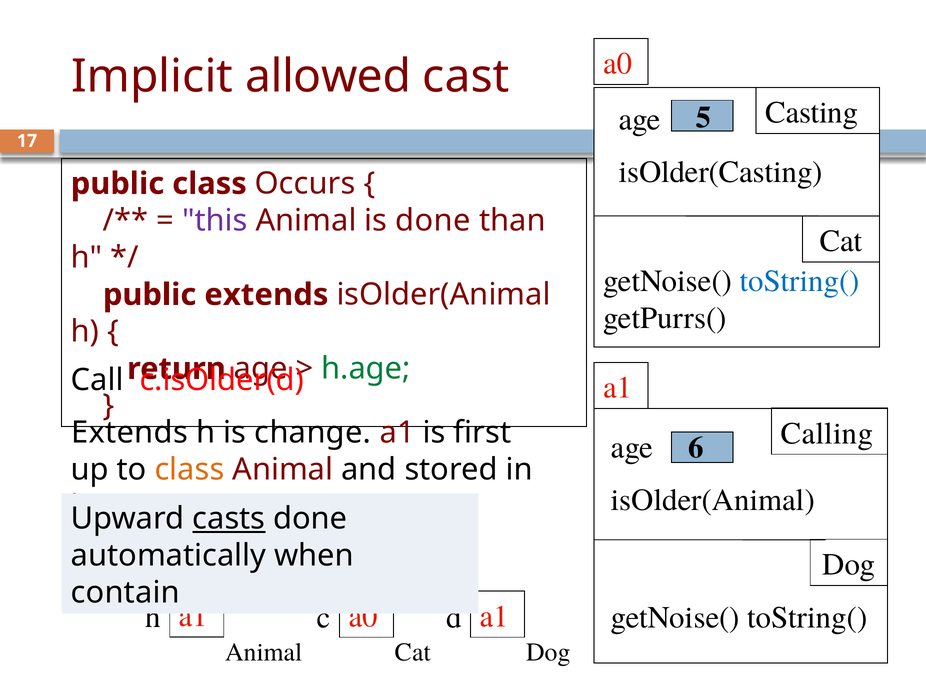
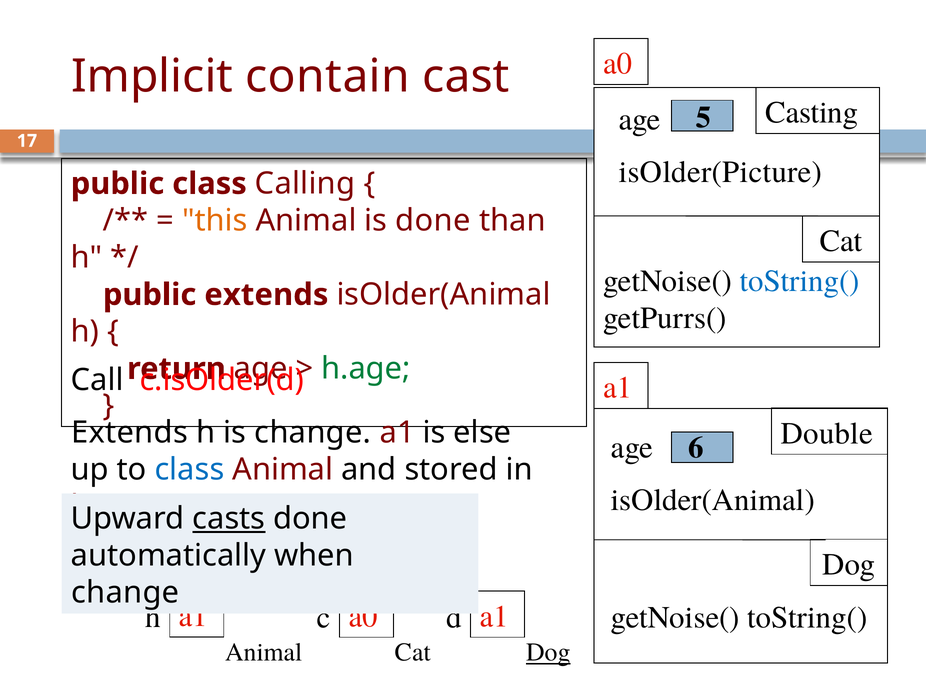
allowed: allowed -> contain
isOlder(Casting: isOlder(Casting -> isOlder(Picture
Occurs: Occurs -> Calling
this colour: purple -> orange
Calling: Calling -> Double
first: first -> else
class at (189, 470) colour: orange -> blue
contain at (125, 593): contain -> change
Dog at (548, 653) underline: none -> present
